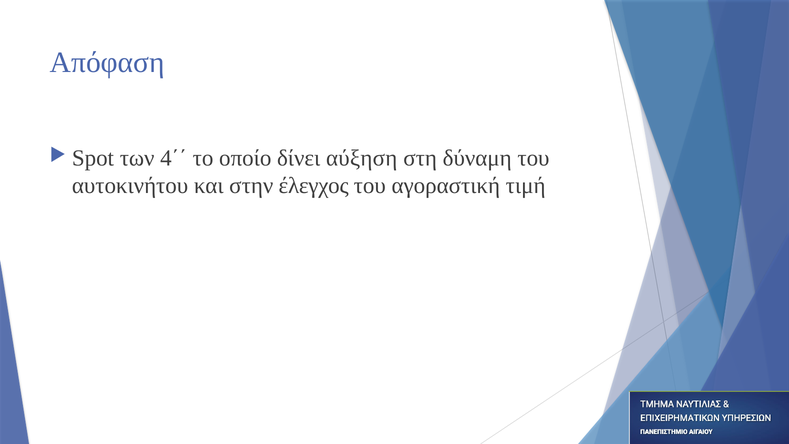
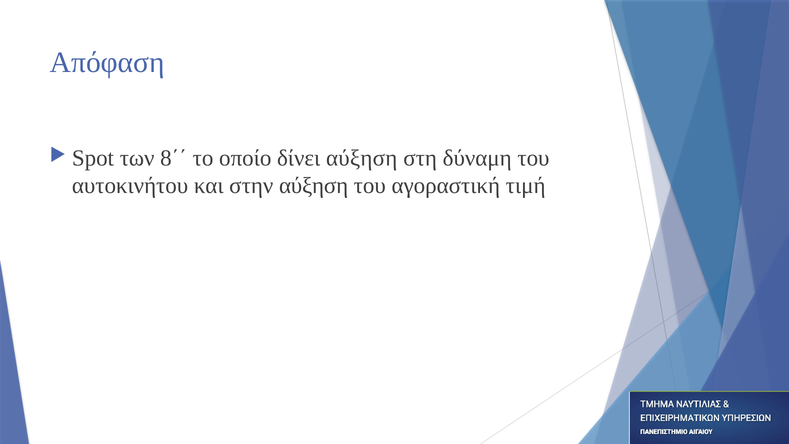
4΄΄: 4΄΄ -> 8΄΄
στην έλεγχος: έλεγχος -> αύξηση
